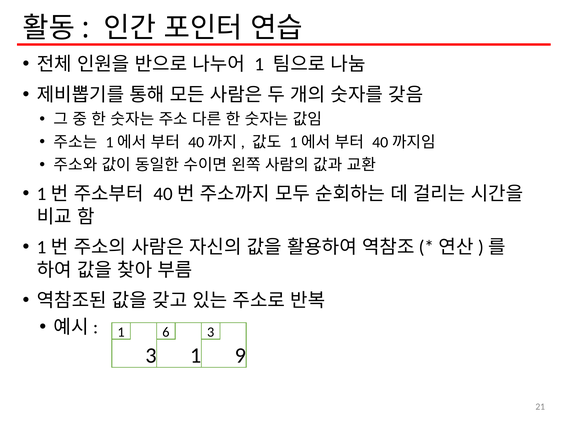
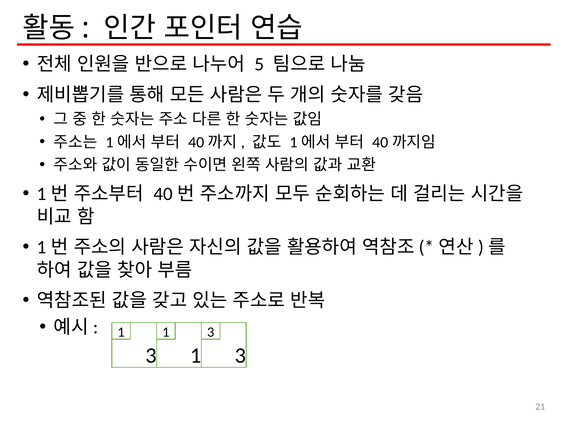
1 at (259, 64): 1 -> 5
1 6: 6 -> 1
3 1 9: 9 -> 3
